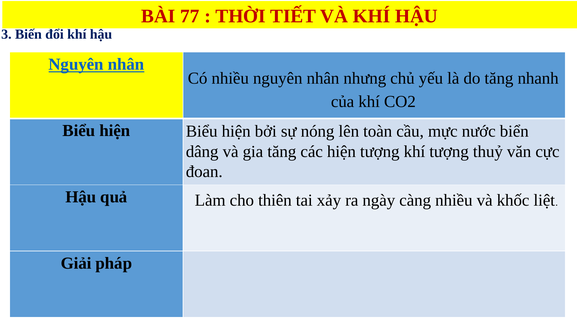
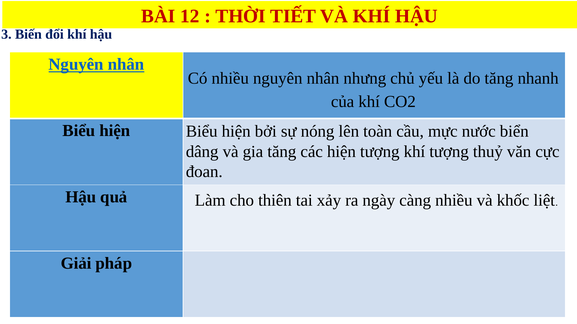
77: 77 -> 12
